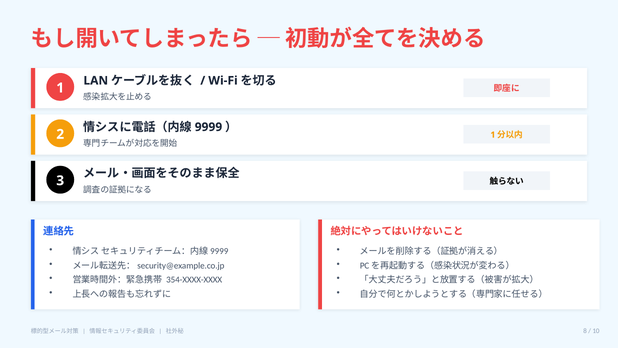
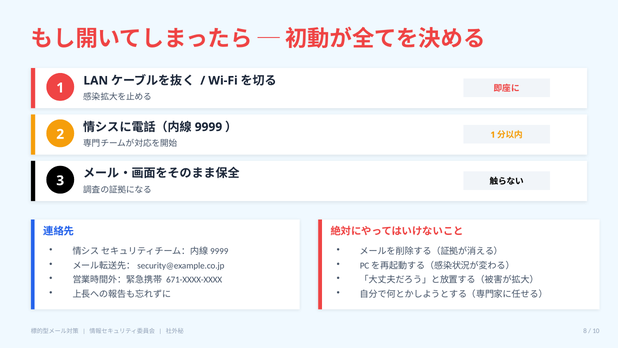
354-XXXX-XXXX: 354-XXXX-XXXX -> 671-XXXX-XXXX
